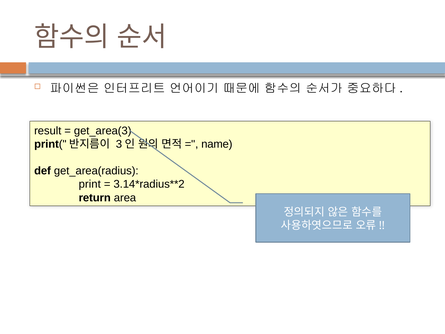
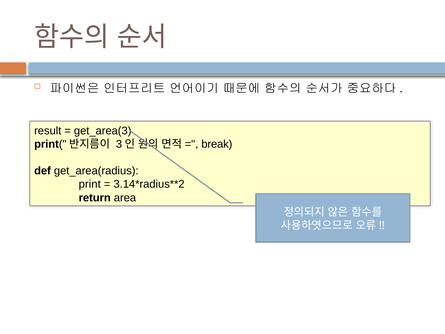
name: name -> break
